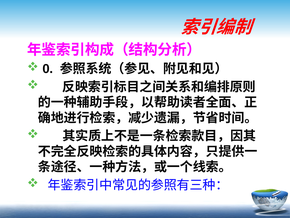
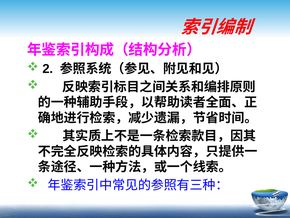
0: 0 -> 2
